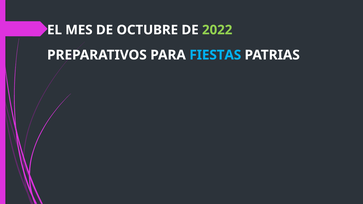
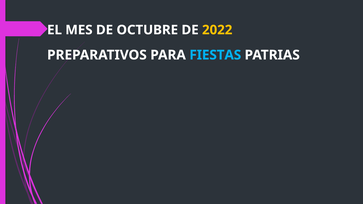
2022 colour: light green -> yellow
